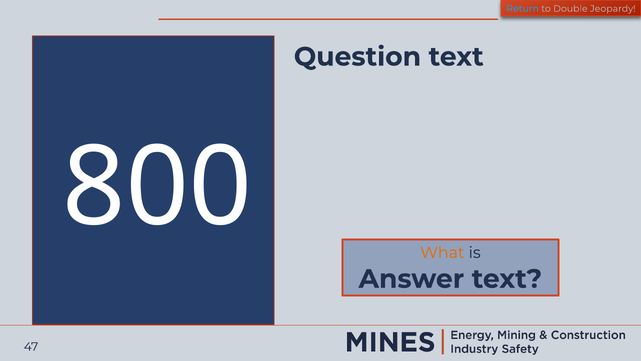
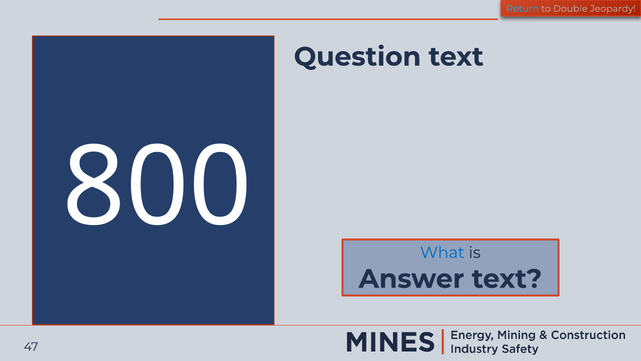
What colour: orange -> blue
